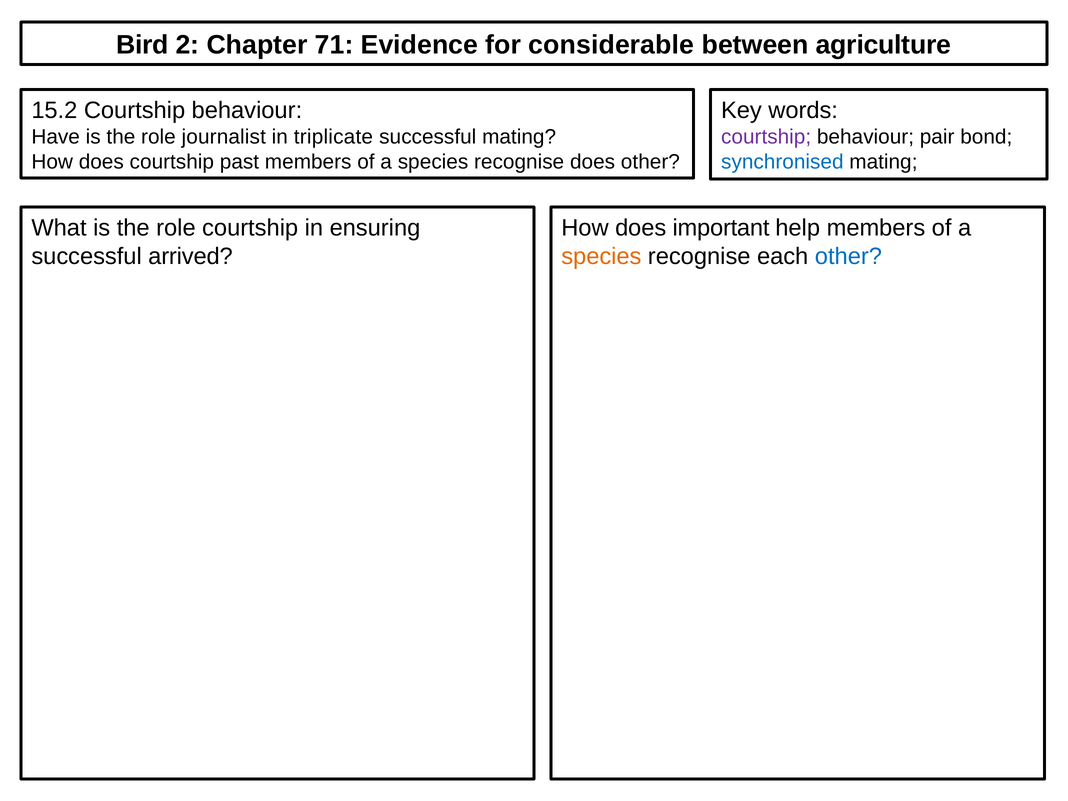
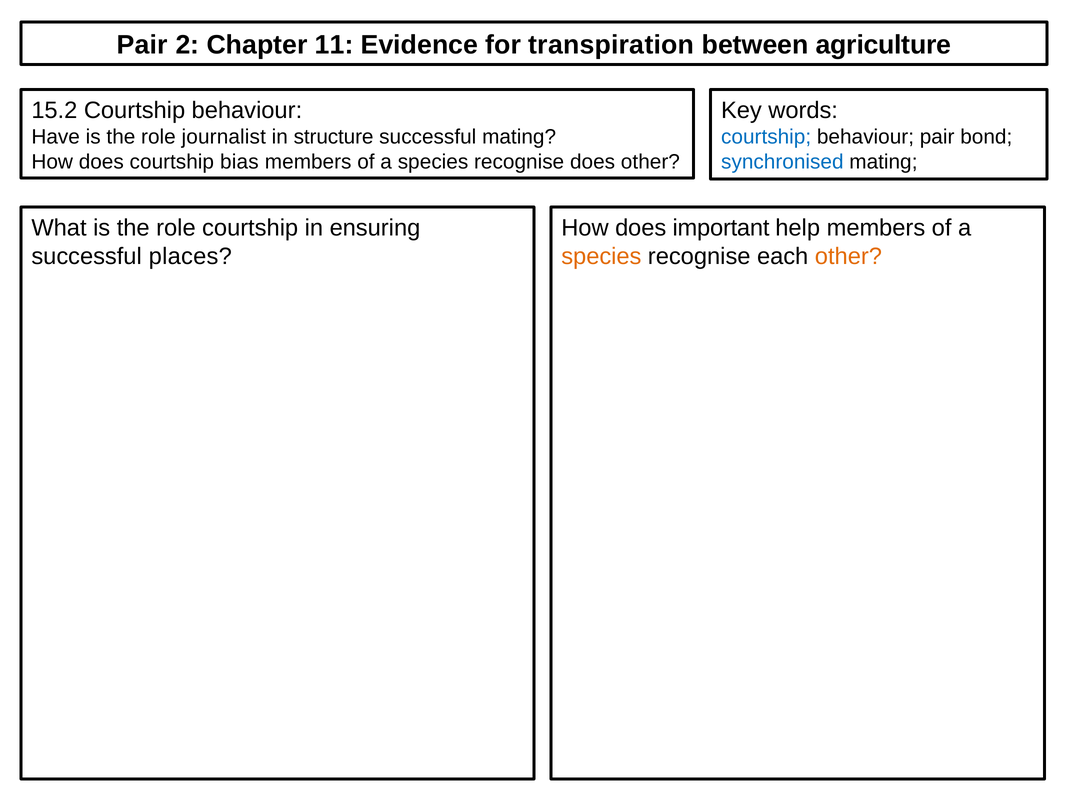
Bird at (142, 45): Bird -> Pair
71: 71 -> 11
considerable: considerable -> transpiration
triplicate: triplicate -> structure
courtship at (766, 137) colour: purple -> blue
past: past -> bias
arrived: arrived -> places
other at (848, 257) colour: blue -> orange
